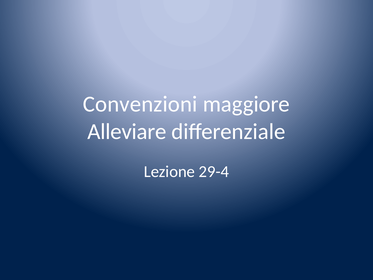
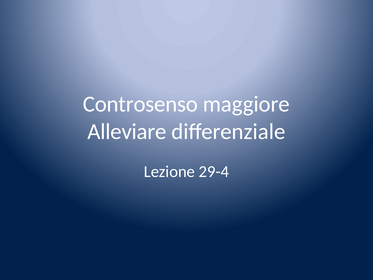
Convenzioni: Convenzioni -> Controsenso
